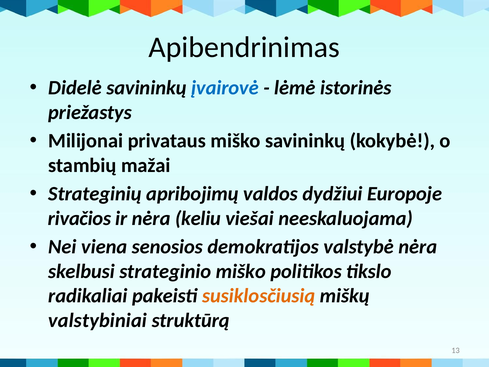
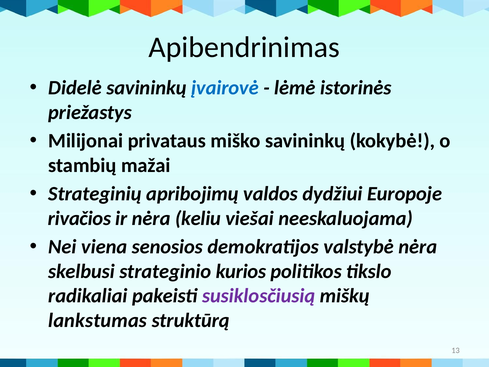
strateginio miško: miško -> kurios
susiklosčiusią colour: orange -> purple
valstybiniai: valstybiniai -> lankstumas
